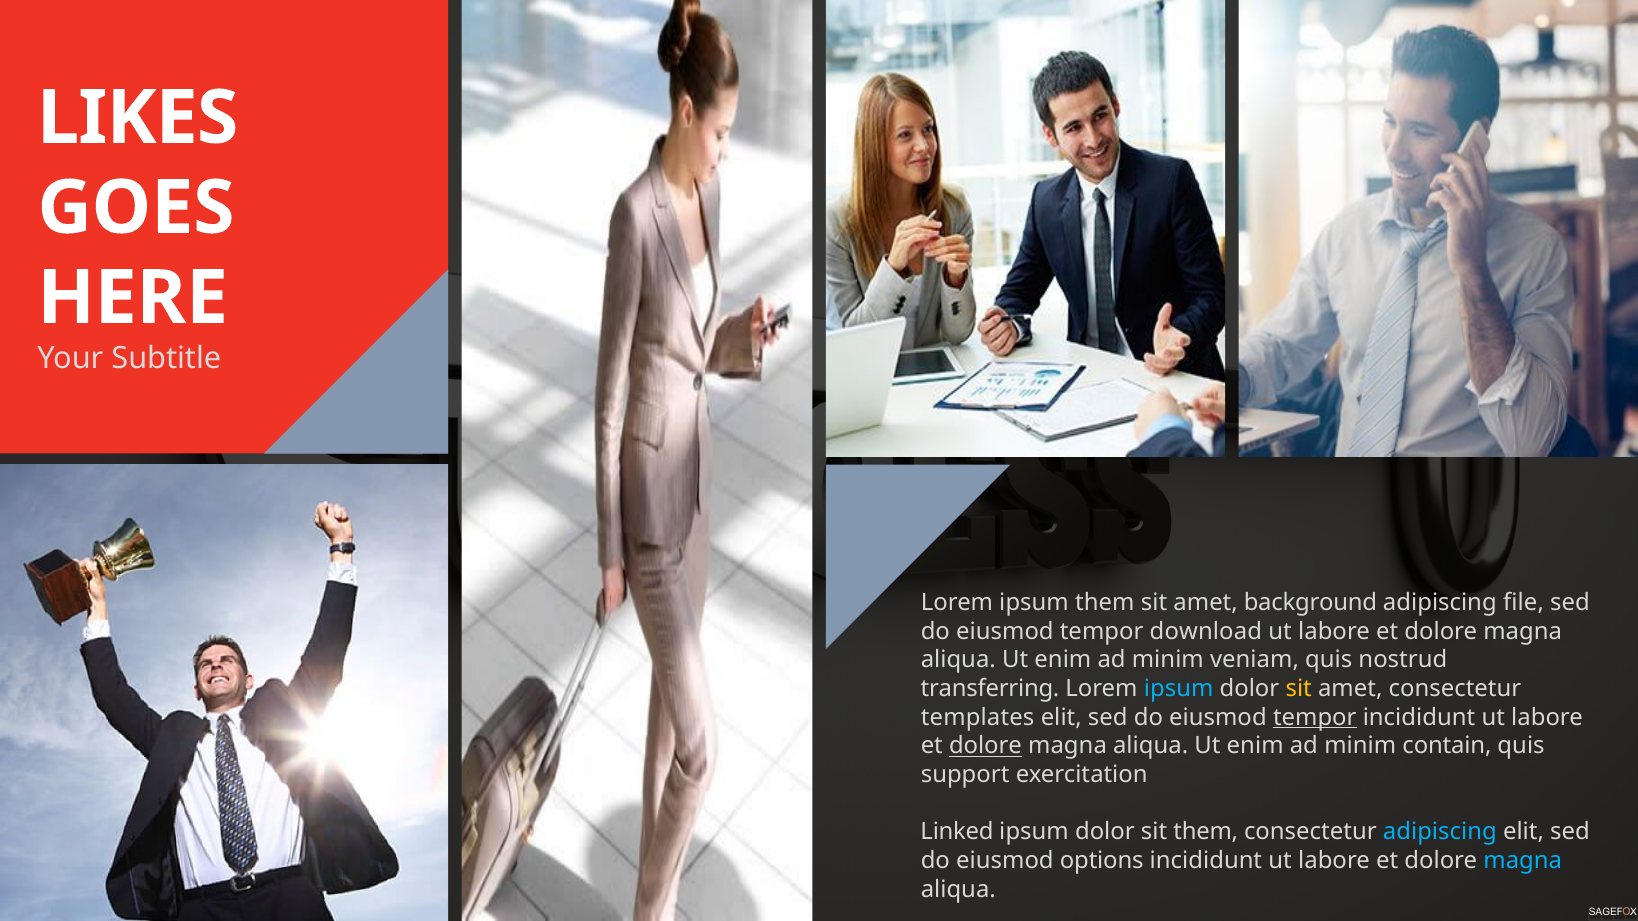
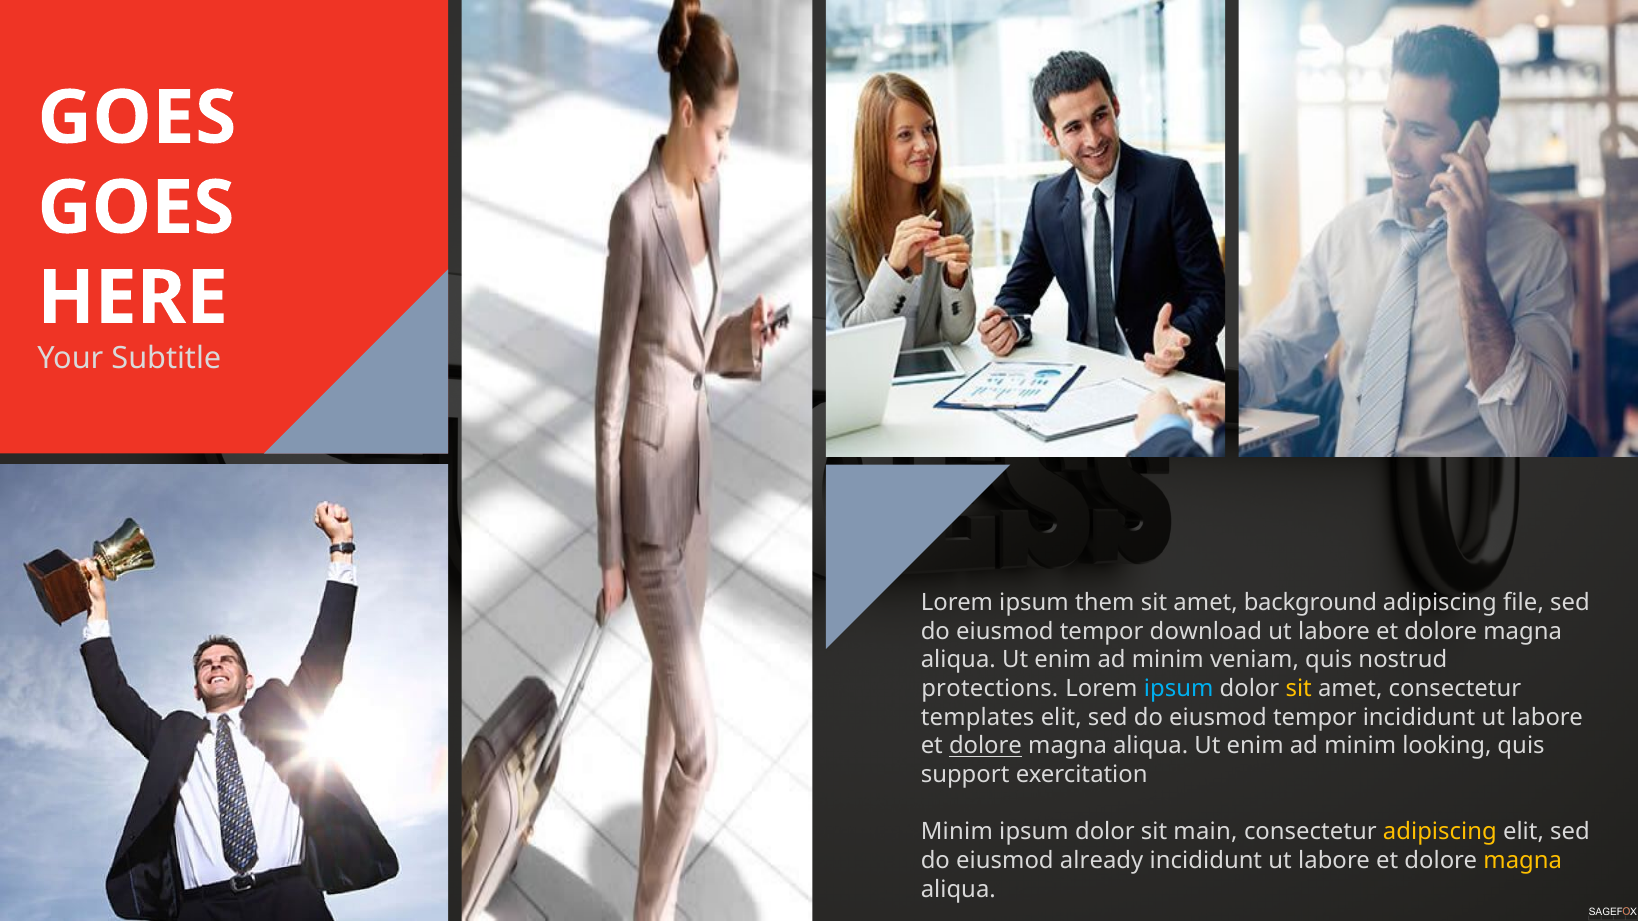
LIKES at (138, 118): LIKES -> GOES
transferring: transferring -> protections
tempor at (1315, 718) underline: present -> none
contain: contain -> looking
Linked at (957, 832): Linked -> Minim
sit them: them -> main
adipiscing at (1440, 832) colour: light blue -> yellow
options: options -> already
magna at (1523, 861) colour: light blue -> yellow
